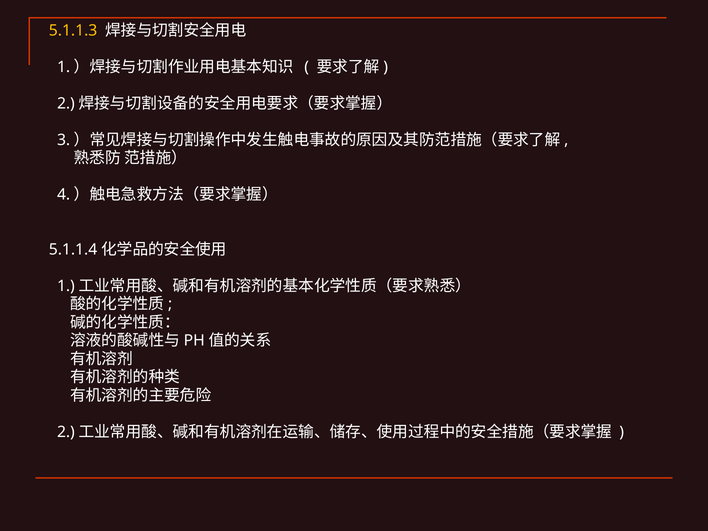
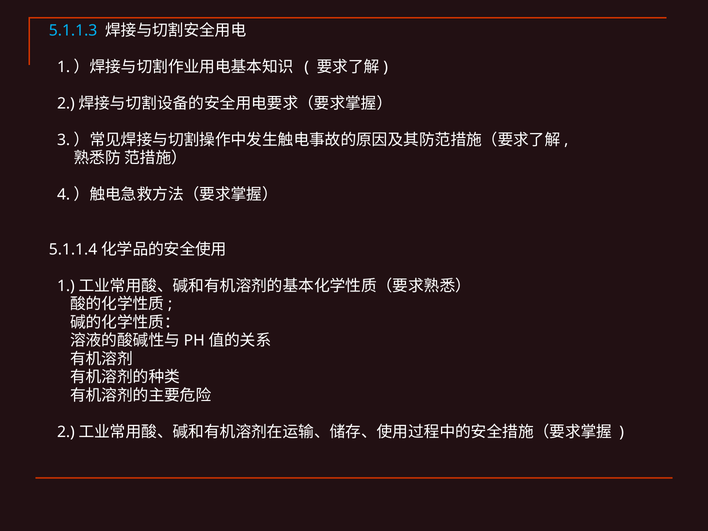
5.1.1.3 colour: yellow -> light blue
